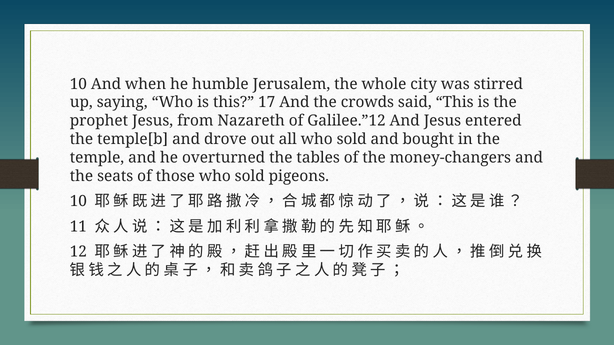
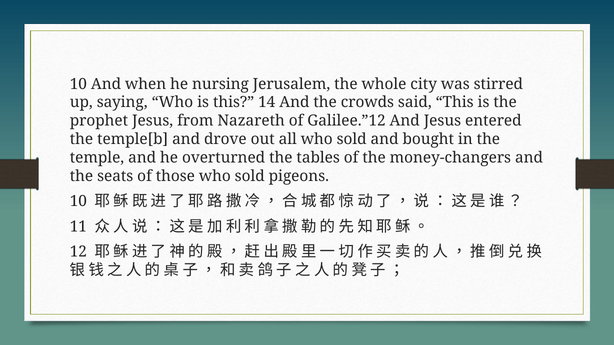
humble: humble -> nursing
17: 17 -> 14
